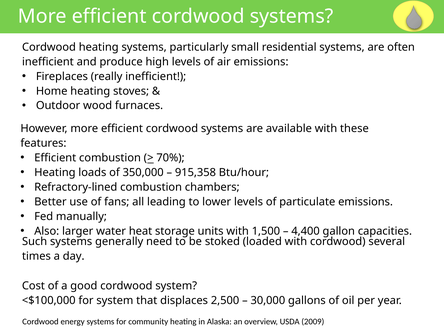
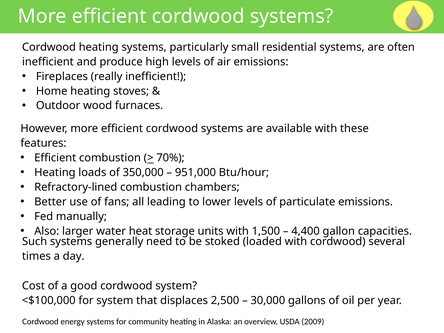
915,358: 915,358 -> 951,000
